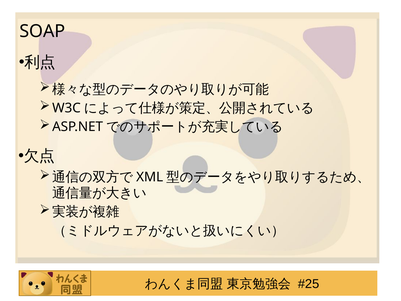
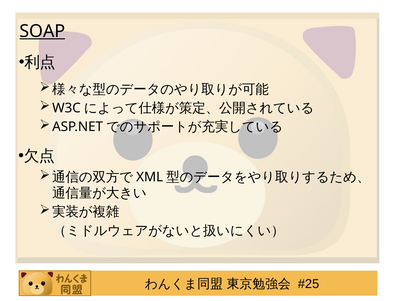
SOAP underline: none -> present
